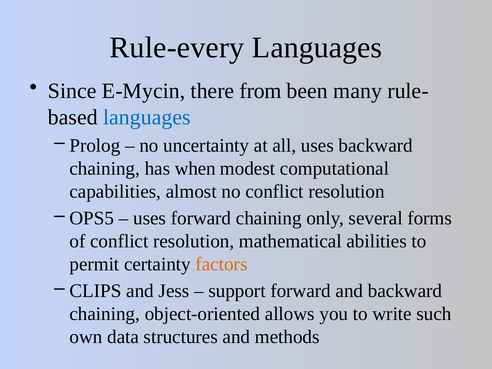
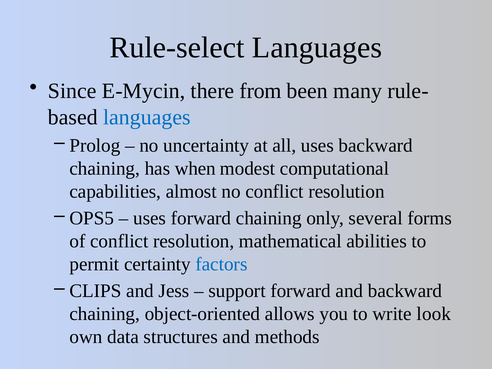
Rule-every: Rule-every -> Rule-select
factors colour: orange -> blue
such: such -> look
